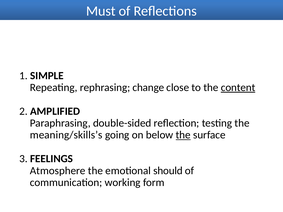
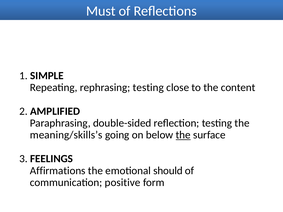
rephrasing change: change -> testing
content underline: present -> none
Atmosphere: Atmosphere -> Affirmations
working: working -> positive
